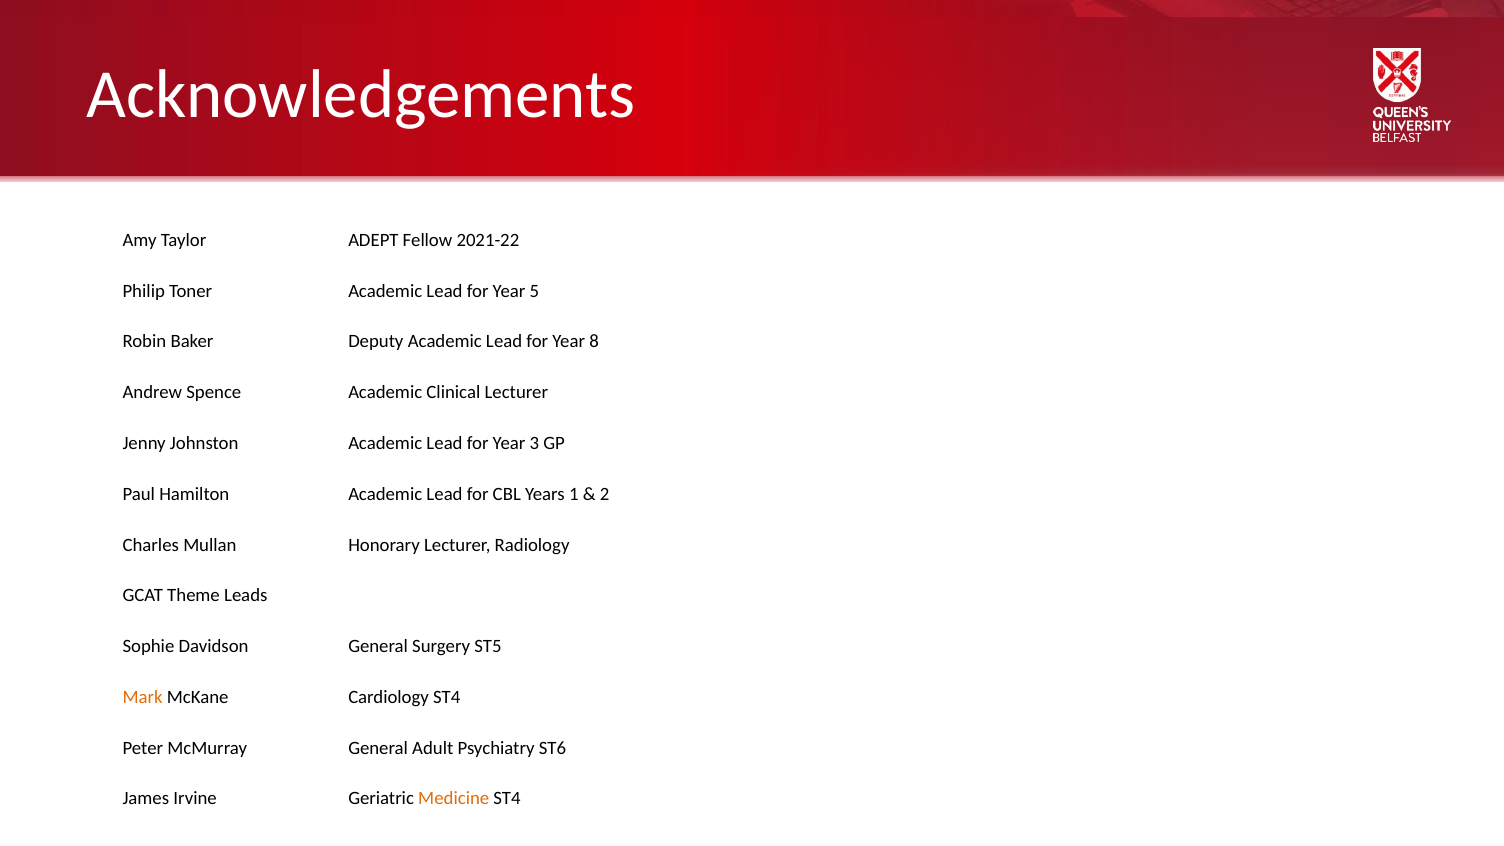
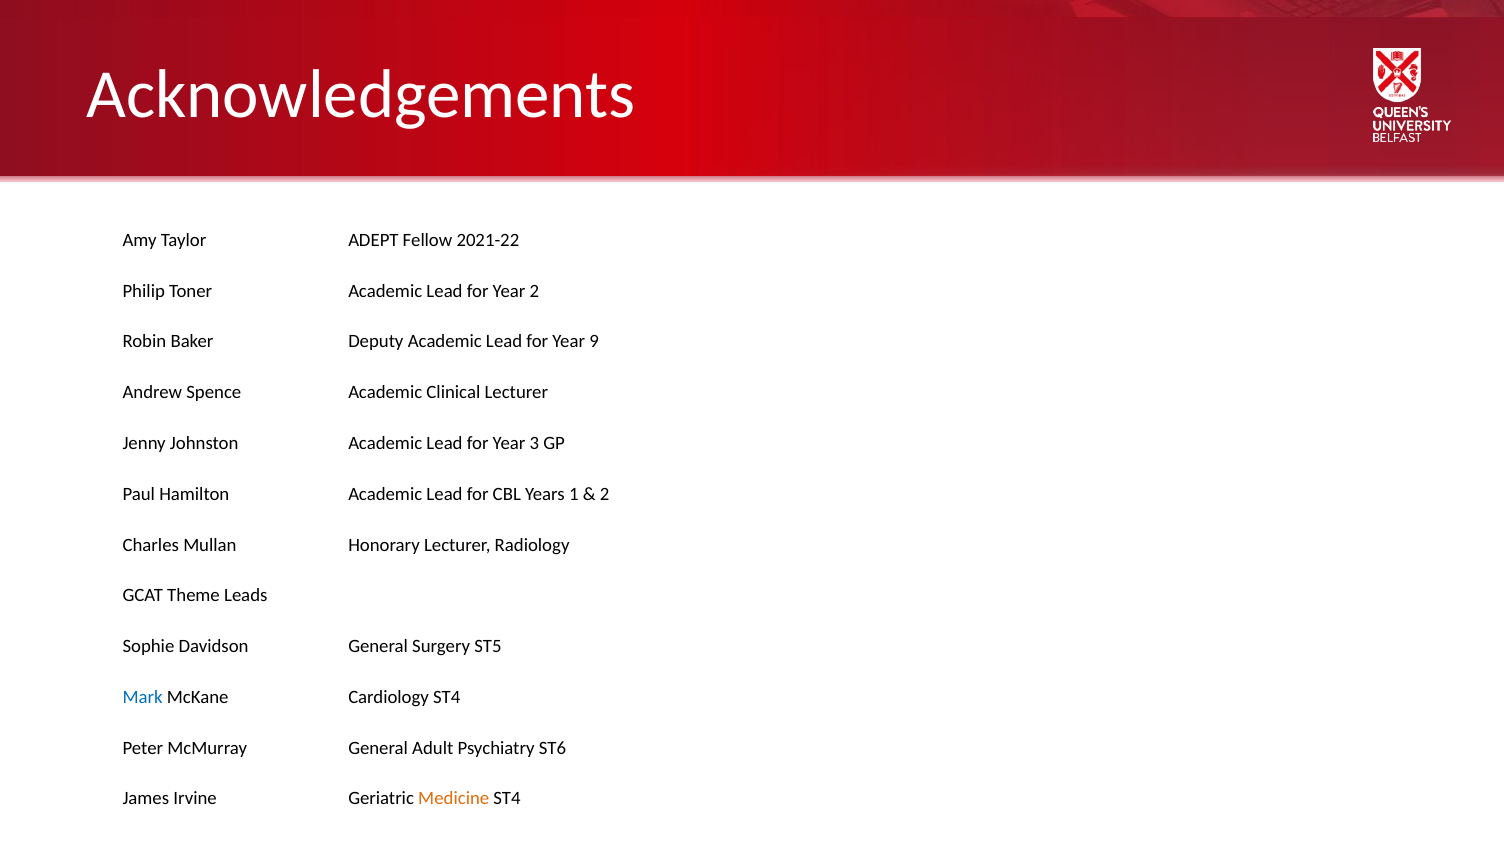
Year 5: 5 -> 2
8: 8 -> 9
Mark colour: orange -> blue
